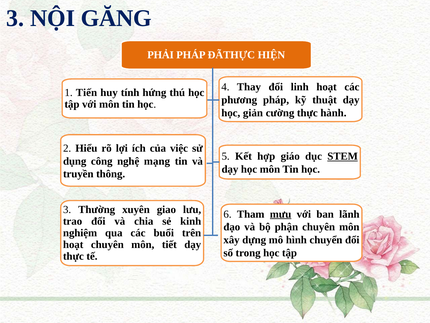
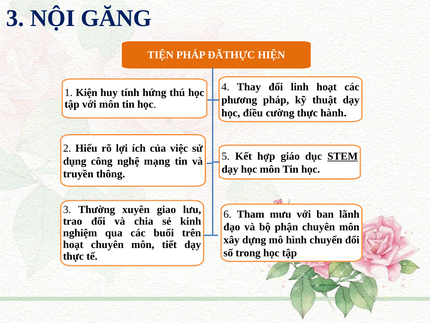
PHẢI: PHẢI -> TIỆN
Tiến: Tiến -> Kiện
giản: giản -> điều
mưu underline: present -> none
